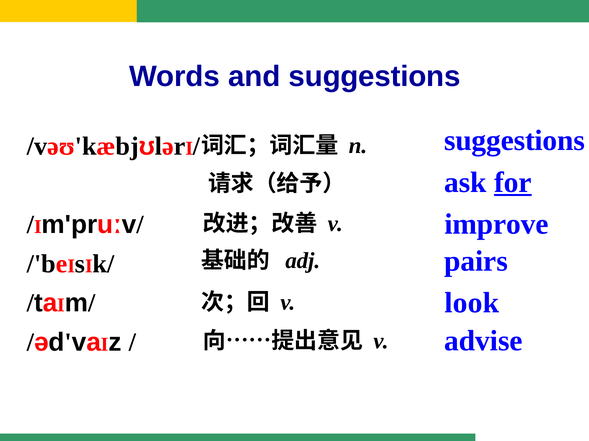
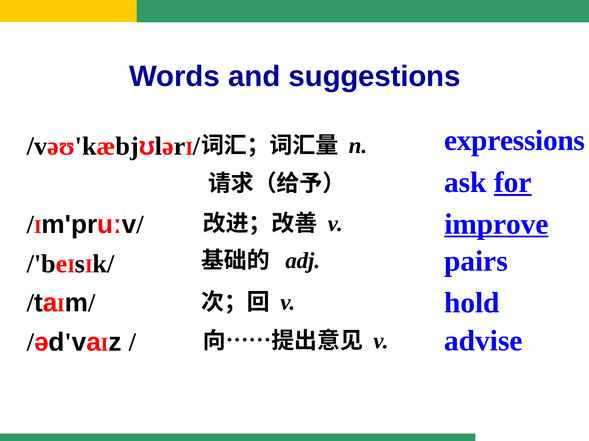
n suggestions: suggestions -> expressions
improve underline: none -> present
look: look -> hold
